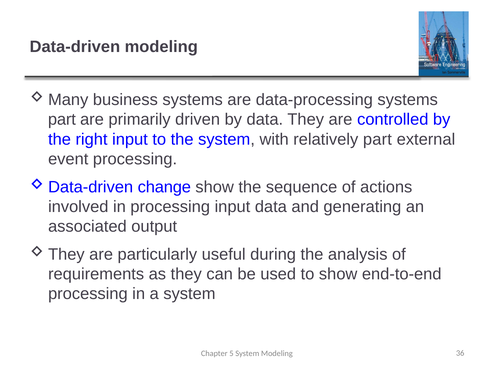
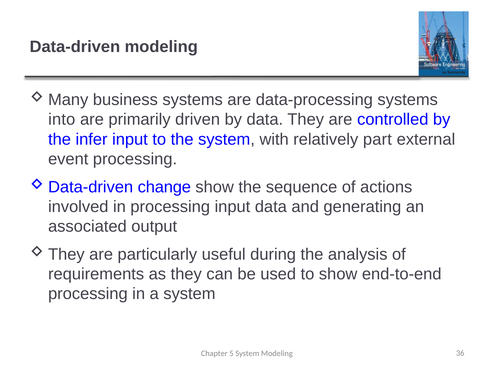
part at (62, 120): part -> into
right: right -> infer
